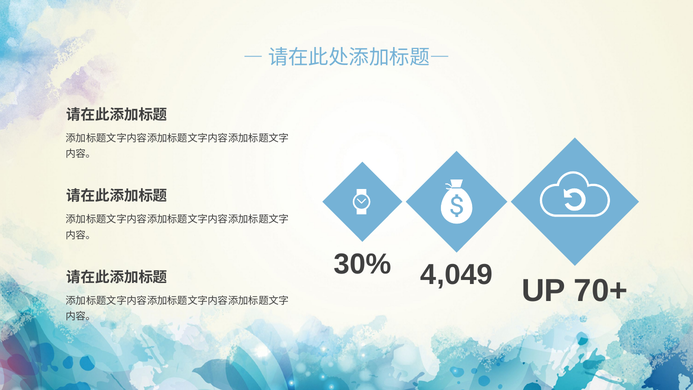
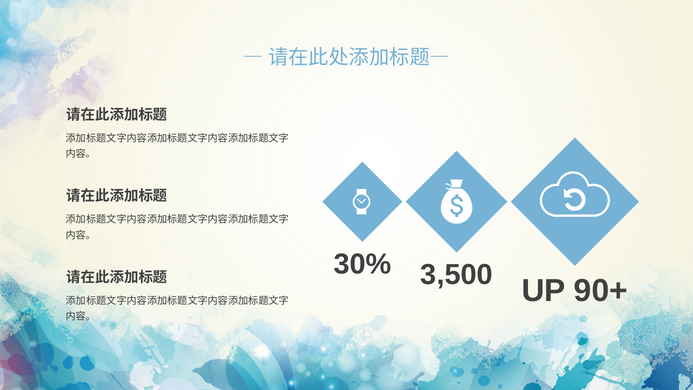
4,049: 4,049 -> 3,500
70+: 70+ -> 90+
